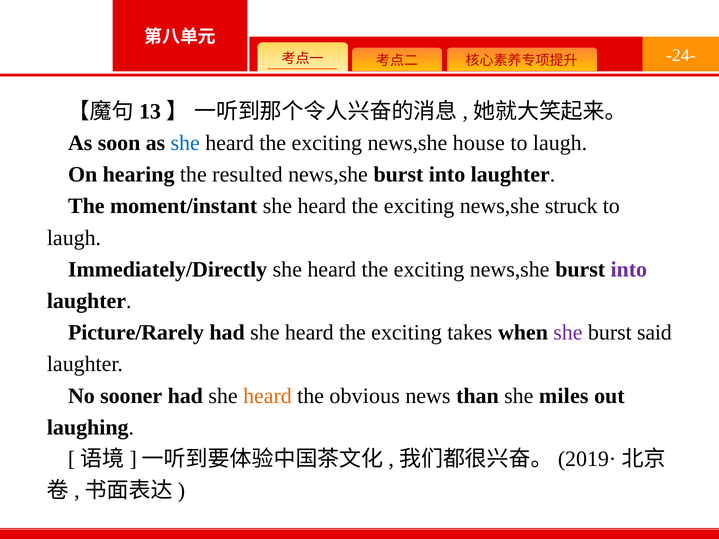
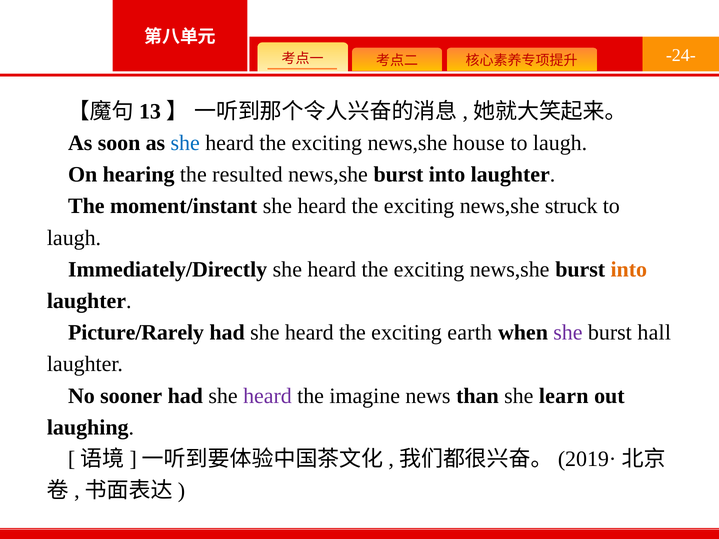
into at (629, 270) colour: purple -> orange
takes: takes -> earth
said: said -> hall
heard at (267, 396) colour: orange -> purple
obvious: obvious -> imagine
miles: miles -> learn
